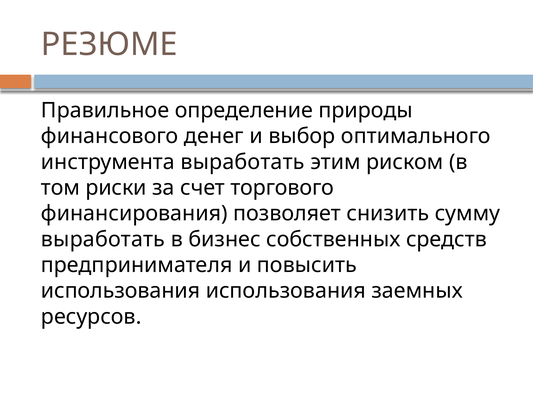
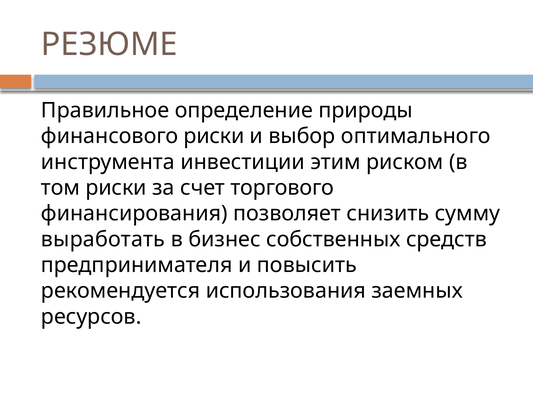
финансового денег: денег -> риски
инструмента выработать: выработать -> инвестиции
использования at (121, 291): использования -> рекомендуется
